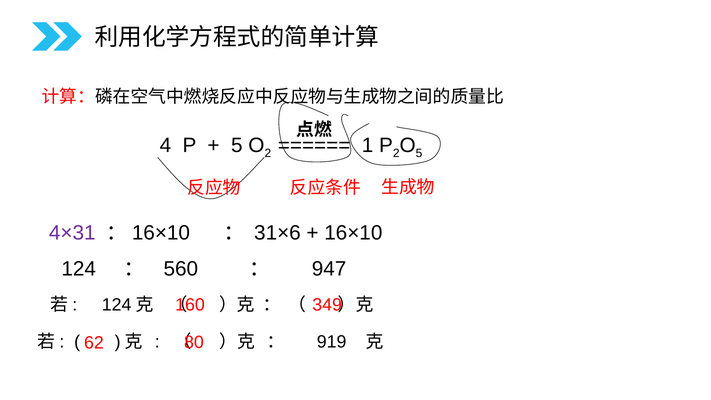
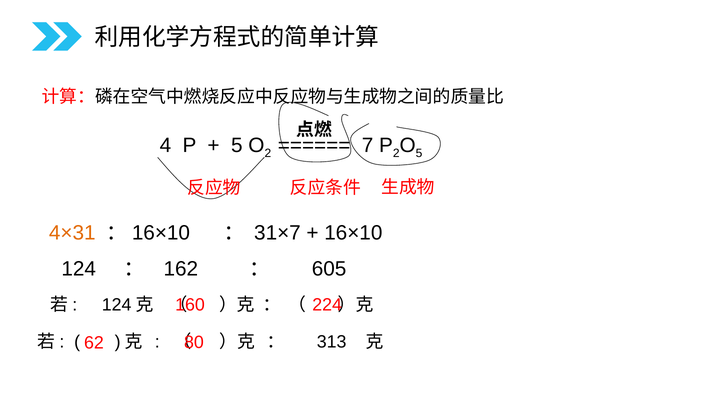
1: 1 -> 7
4×31 colour: purple -> orange
31×6: 31×6 -> 31×7
560: 560 -> 162
947: 947 -> 605
349: 349 -> 224
919: 919 -> 313
